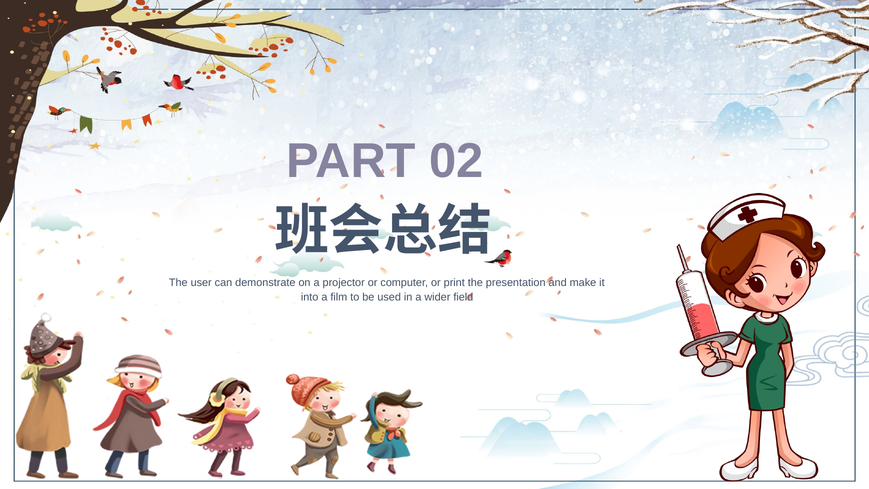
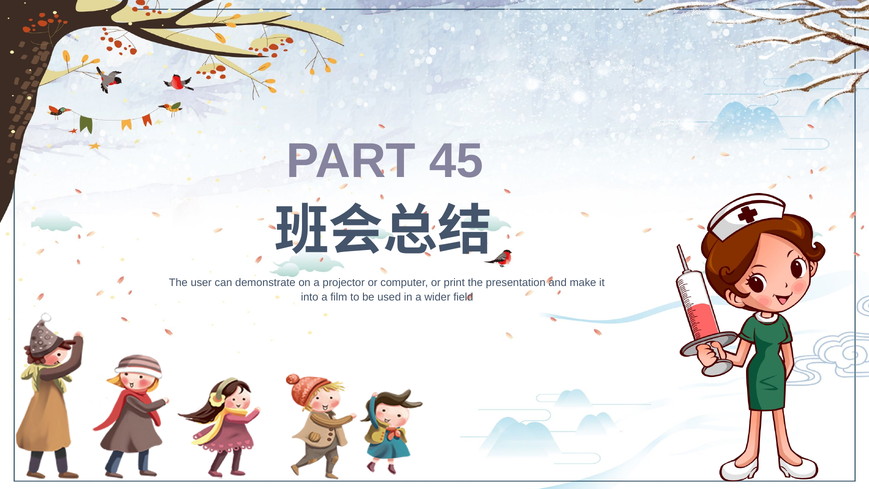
02: 02 -> 45
